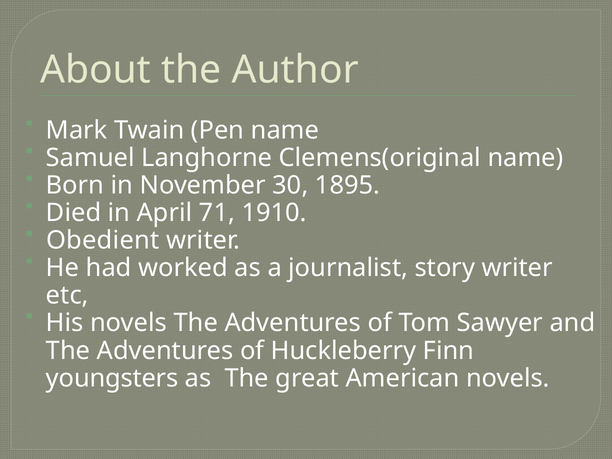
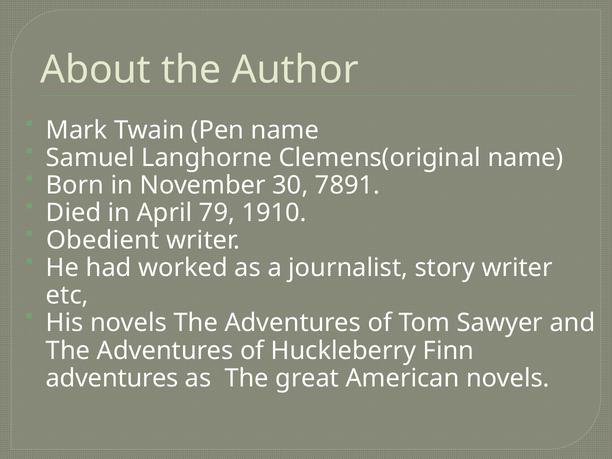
1895: 1895 -> 7891
71: 71 -> 79
youngsters at (112, 378): youngsters -> adventures
